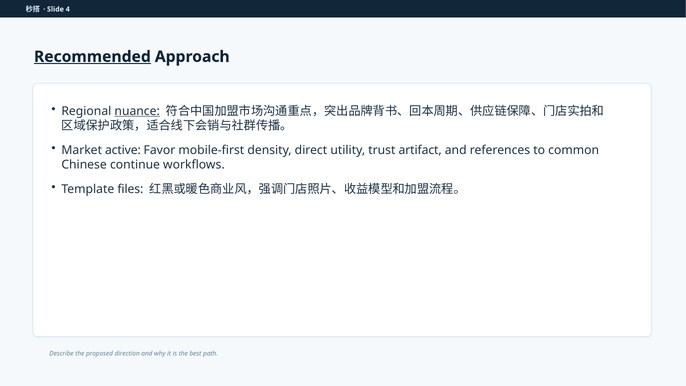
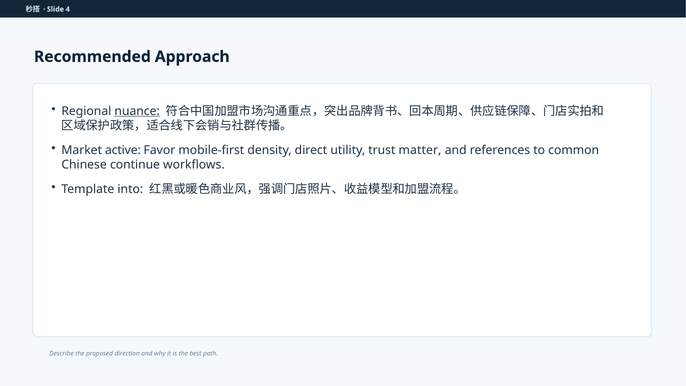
Recommended underline: present -> none
artifact: artifact -> matter
files: files -> into
